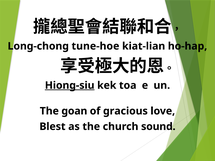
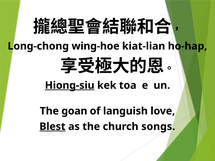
tune-hoe: tune-hoe -> wing-hoe
gracious: gracious -> languish
Blest underline: none -> present
sound: sound -> songs
